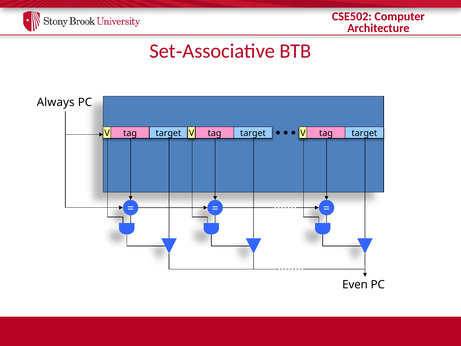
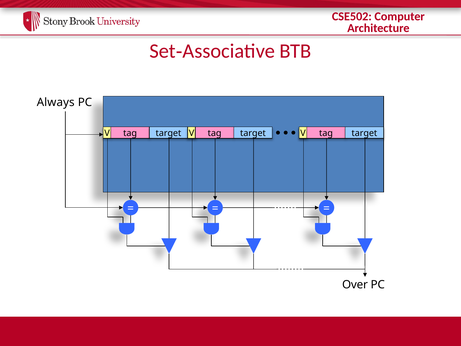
Even: Even -> Over
